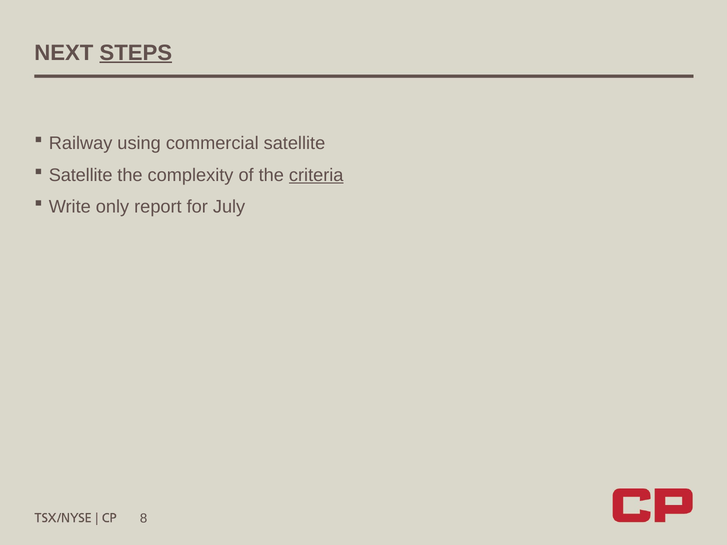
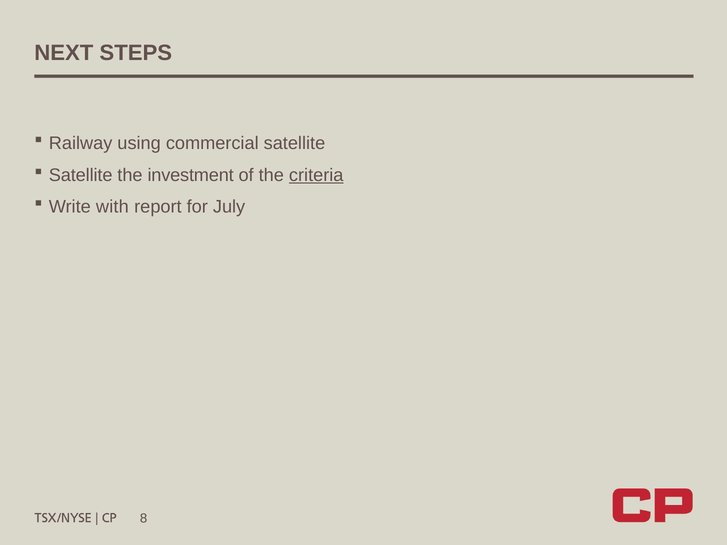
STEPS underline: present -> none
complexity: complexity -> investment
only: only -> with
